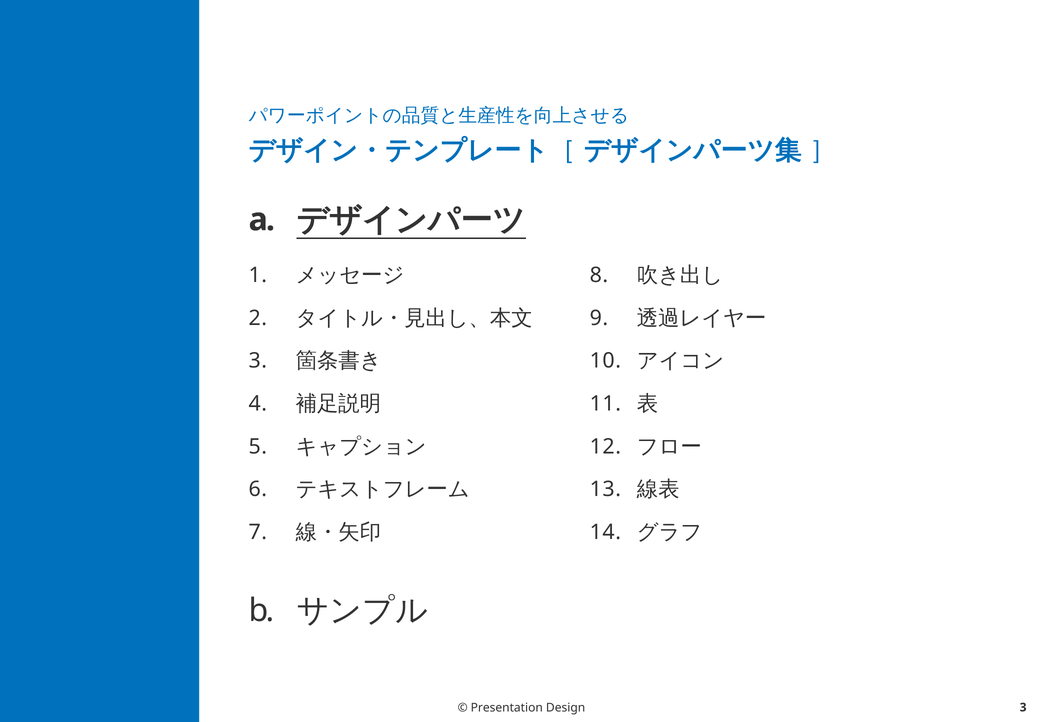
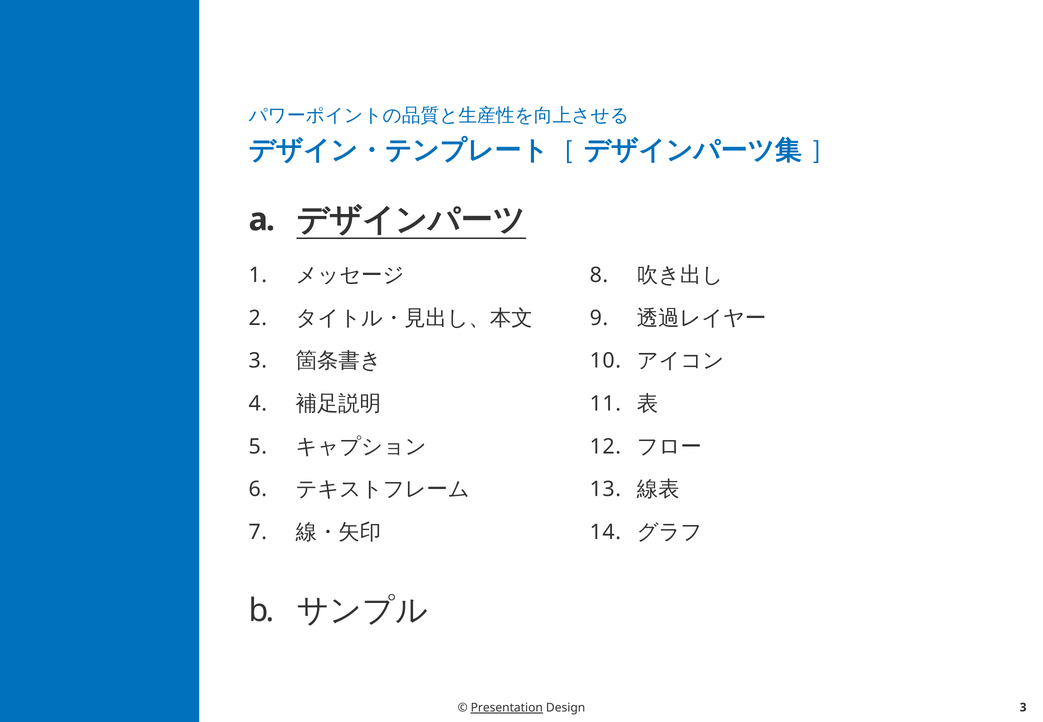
Presentation underline: none -> present
